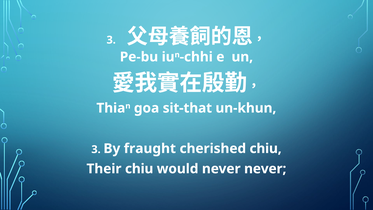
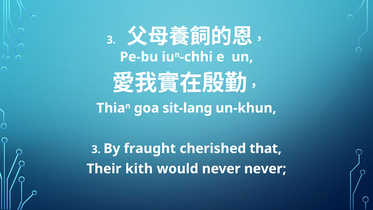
sit-that: sit-that -> sit-lang
cherished chiu: chiu -> that
Their chiu: chiu -> kith
